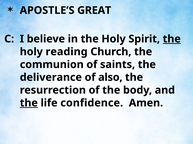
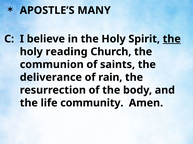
GREAT: GREAT -> MANY
also: also -> rain
the at (29, 103) underline: present -> none
confidence: confidence -> community
